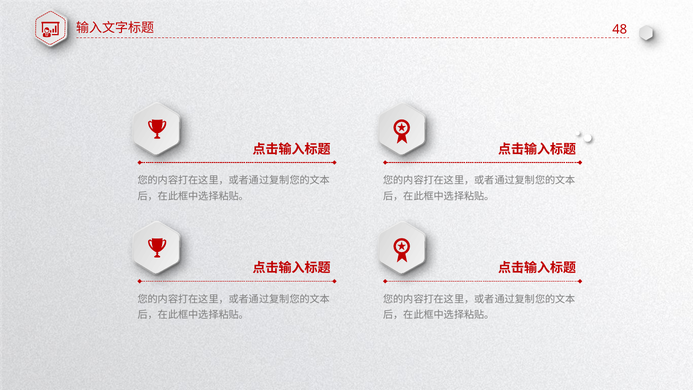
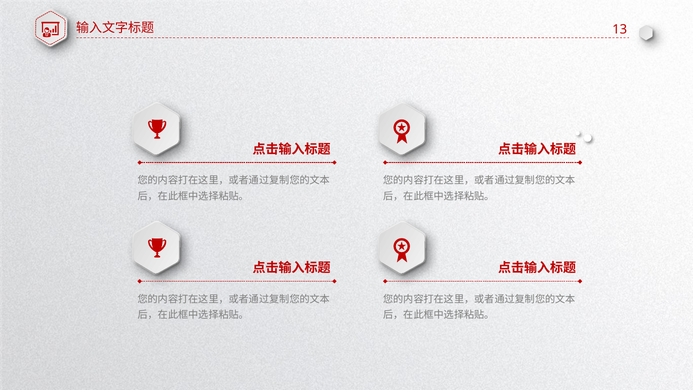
48: 48 -> 13
